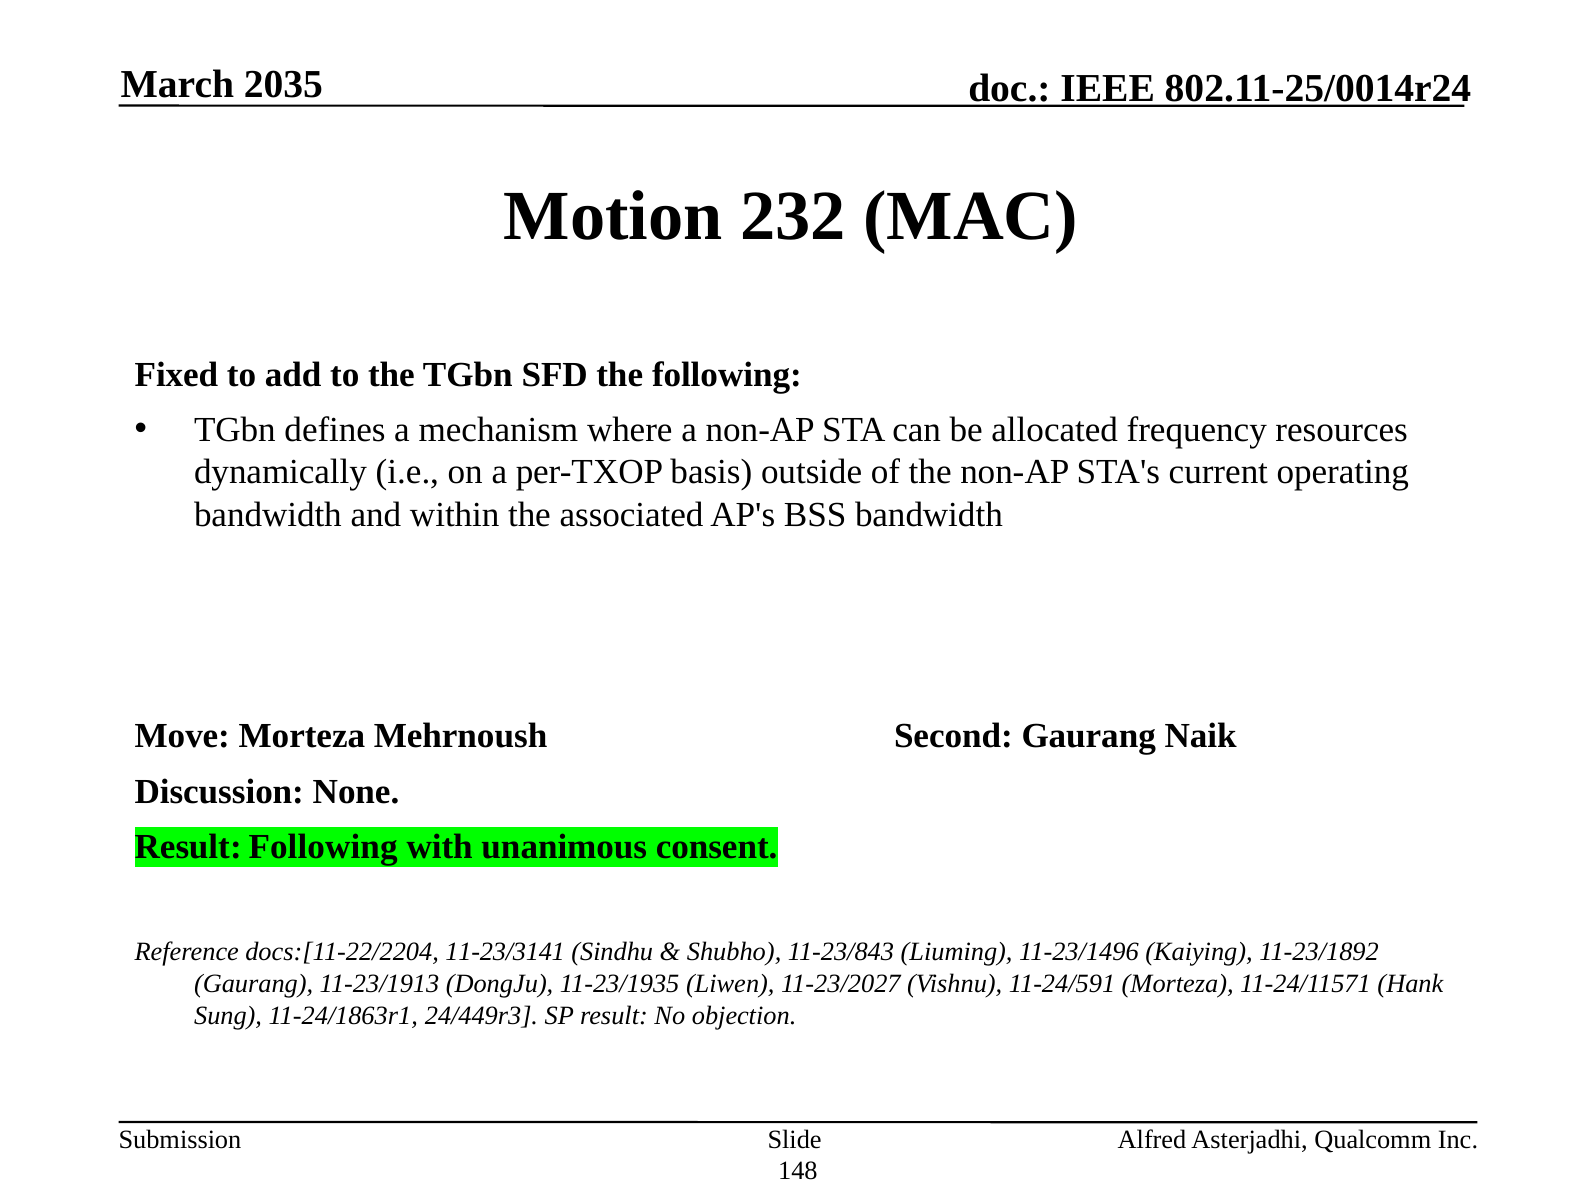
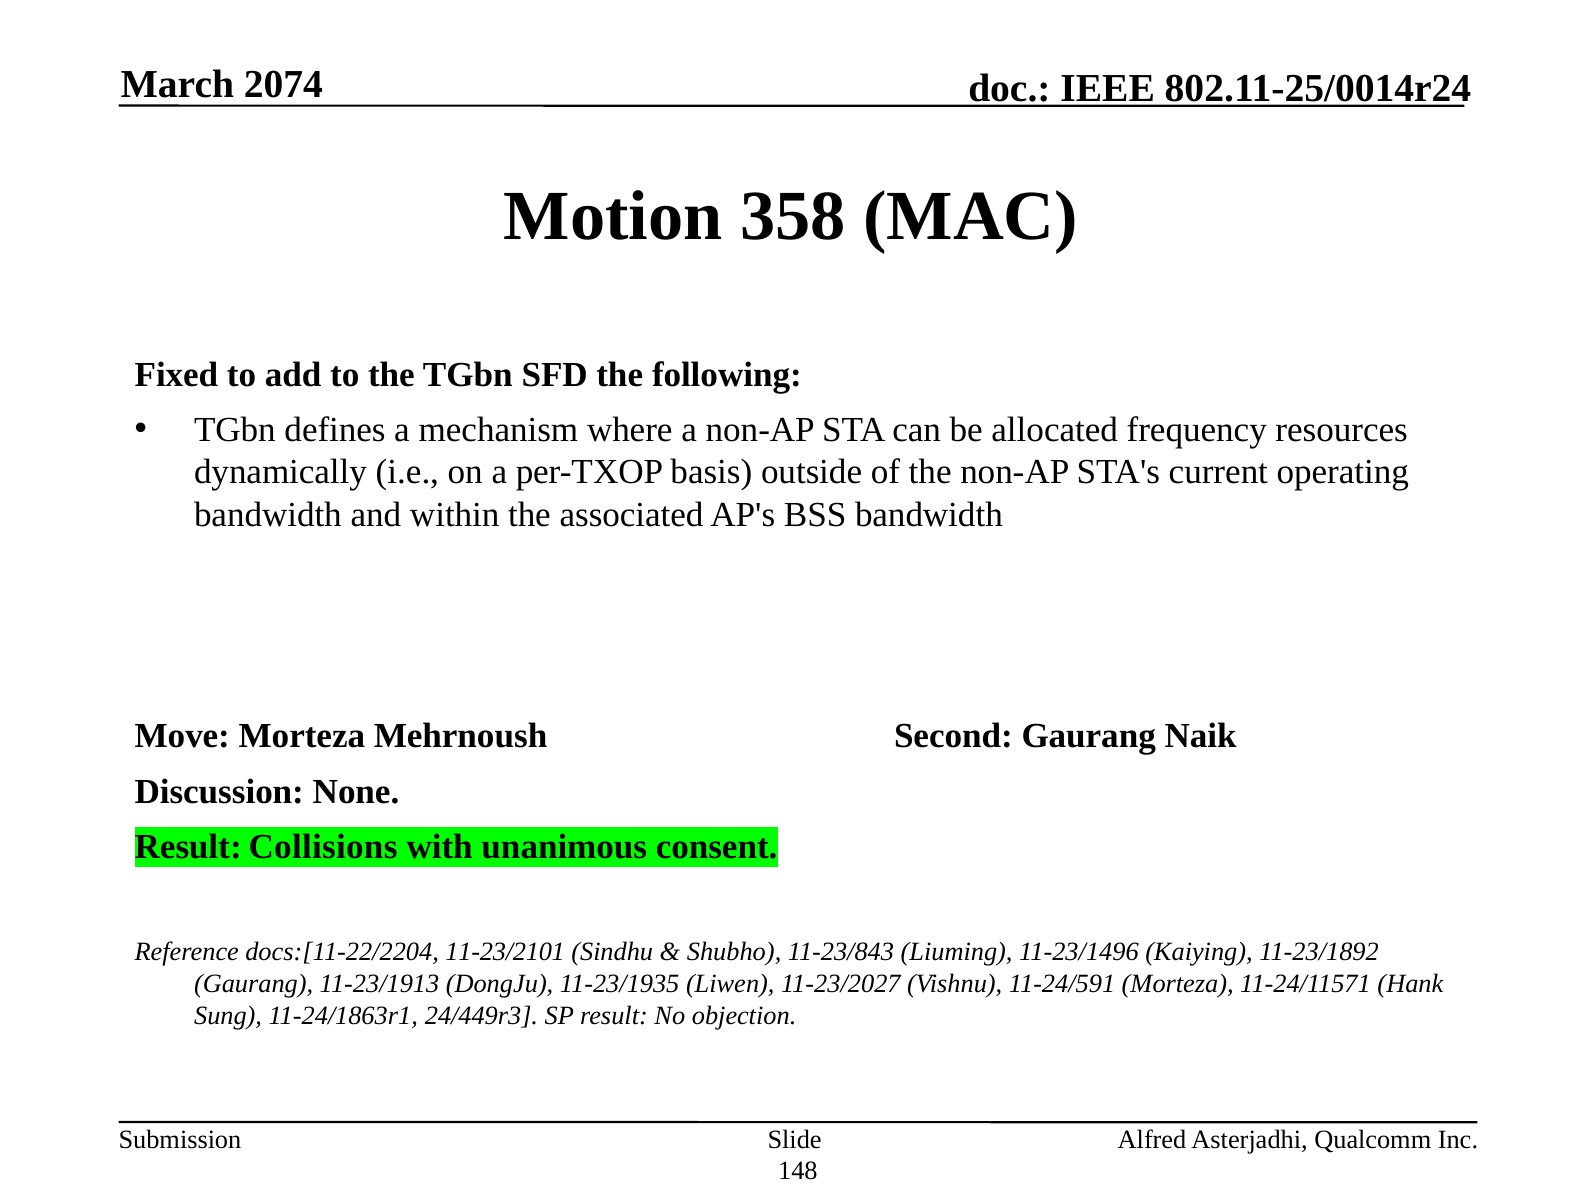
2035: 2035 -> 2074
232: 232 -> 358
Result Following: Following -> Collisions
11-23/3141: 11-23/3141 -> 11-23/2101
